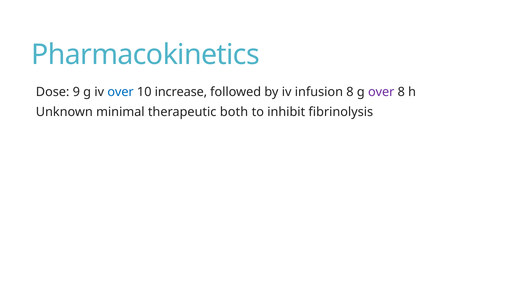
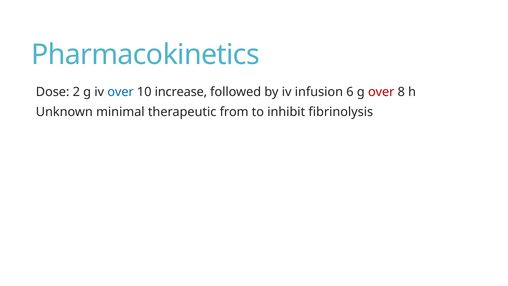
9: 9 -> 2
infusion 8: 8 -> 6
over at (381, 92) colour: purple -> red
both: both -> from
